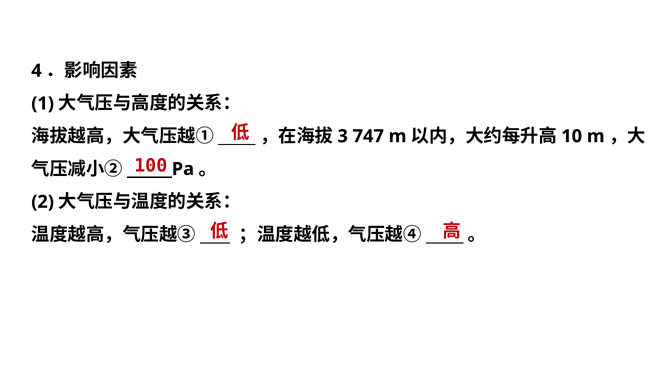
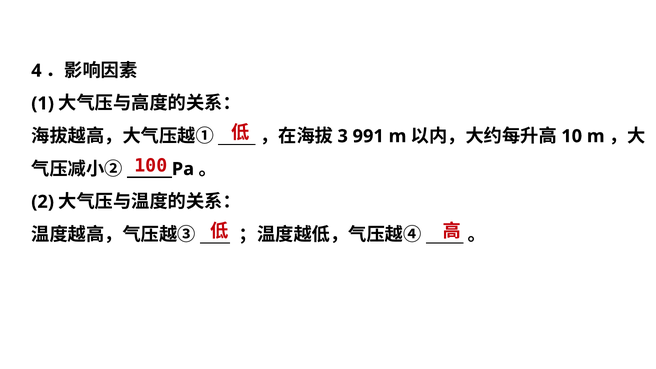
747: 747 -> 991
